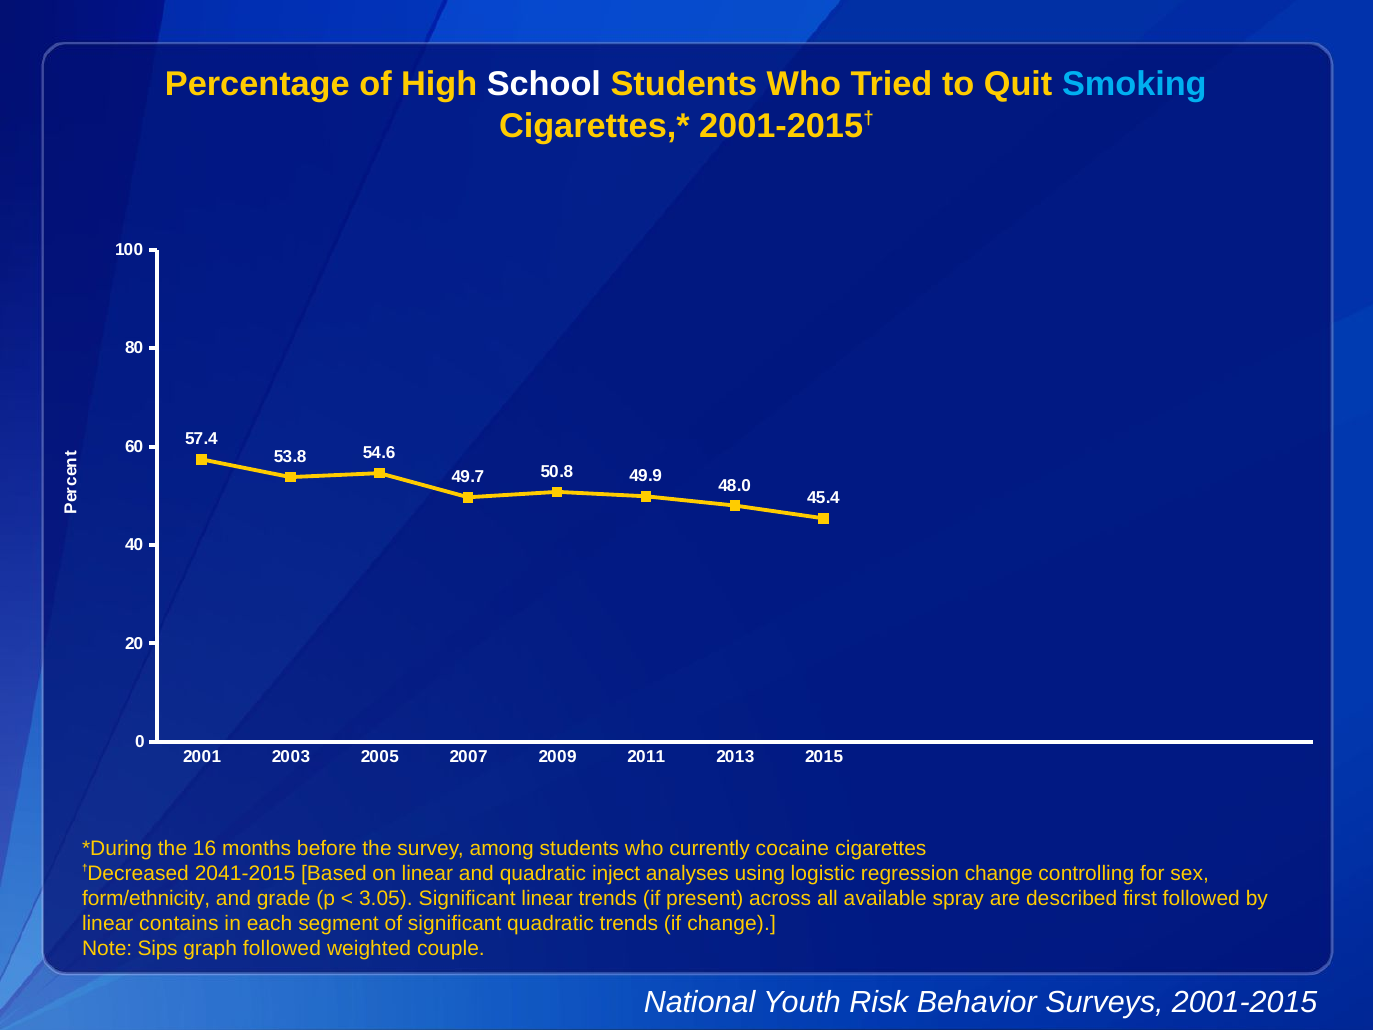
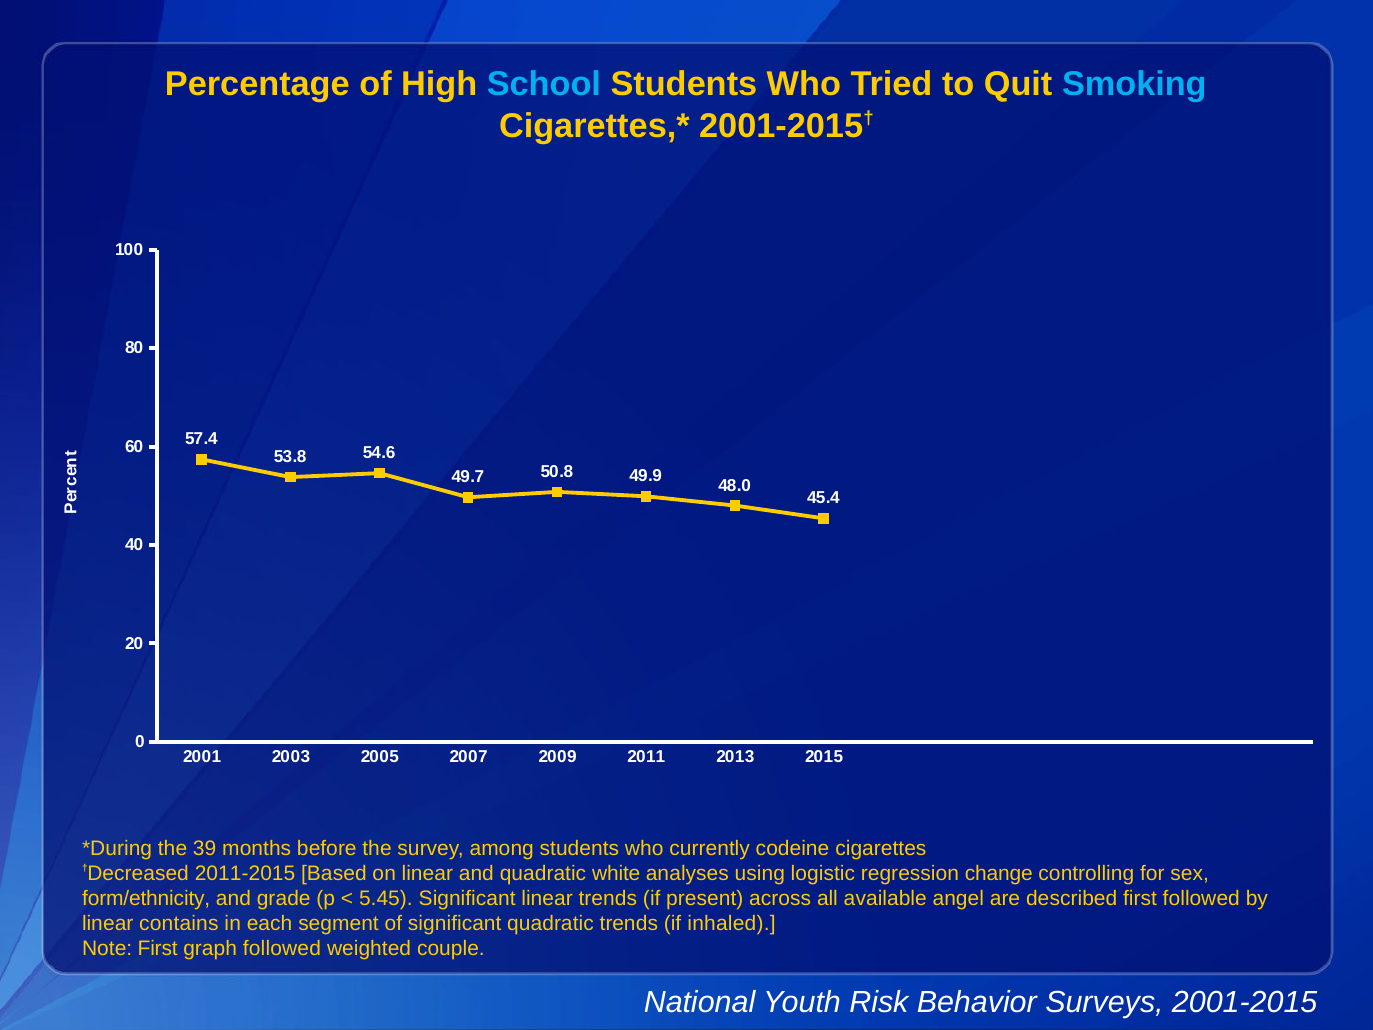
School colour: white -> light blue
16: 16 -> 39
cocaine: cocaine -> codeine
2041-2015: 2041-2015 -> 2011-2015
inject: inject -> white
3.05: 3.05 -> 5.45
spray: spray -> angel
if change: change -> inhaled
Note Sips: Sips -> First
